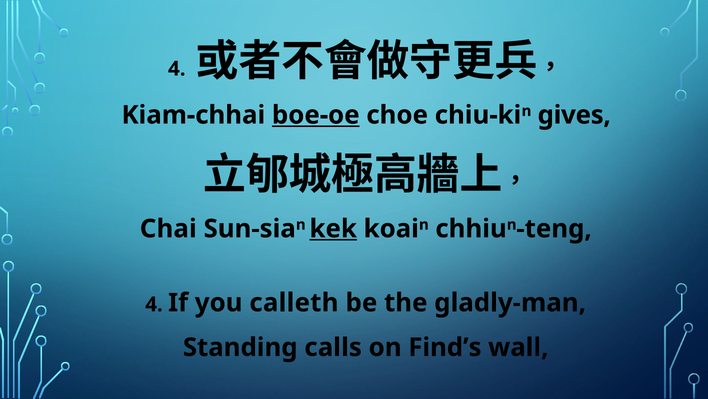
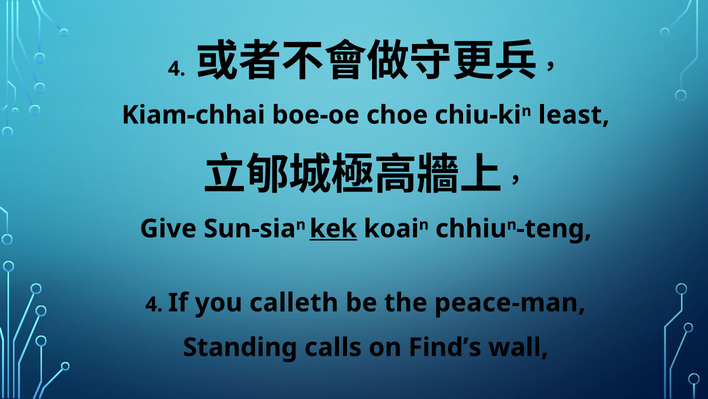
boe-oe underline: present -> none
gives: gives -> least
Chai: Chai -> Give
gladly-man: gladly-man -> peace-man
